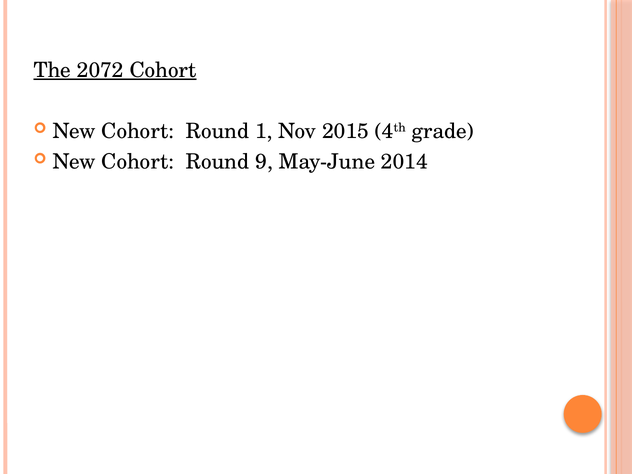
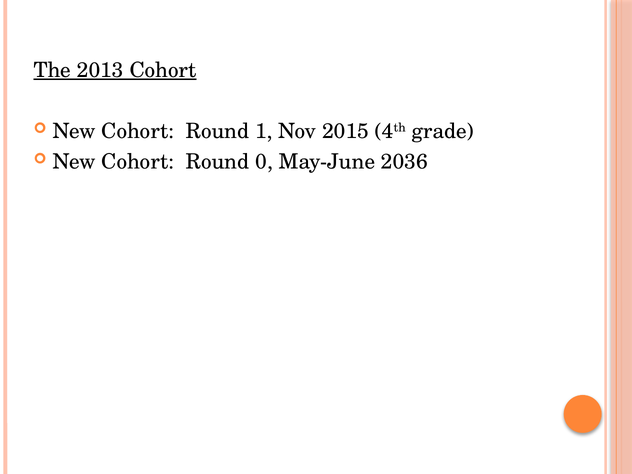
2072: 2072 -> 2013
9: 9 -> 0
2014: 2014 -> 2036
